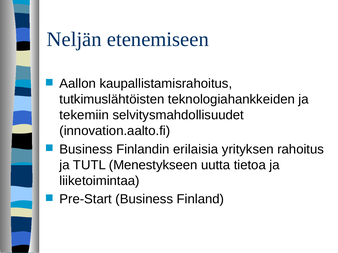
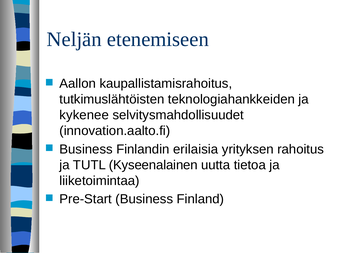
tekemiin: tekemiin -> kykenee
Menestykseen: Menestykseen -> Kyseenalainen
